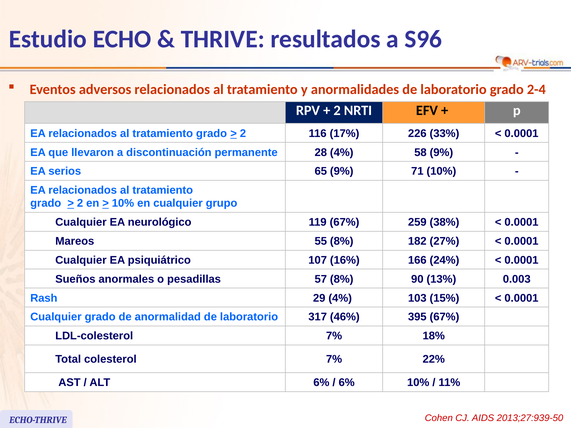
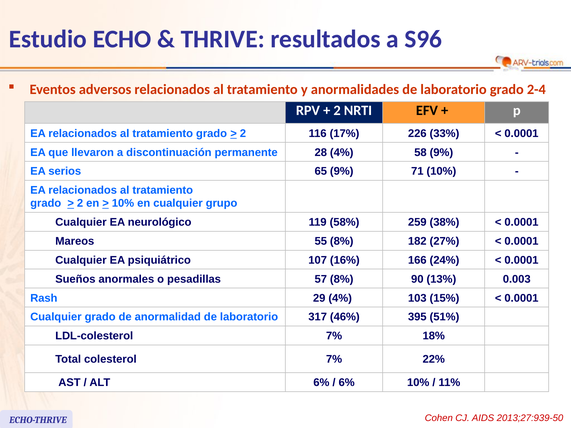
119 67%: 67% -> 58%
395 67%: 67% -> 51%
